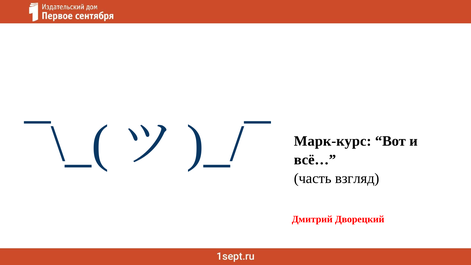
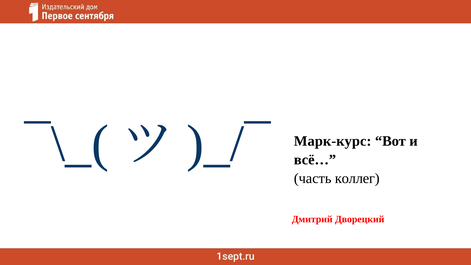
взгляд: взгляд -> коллег
